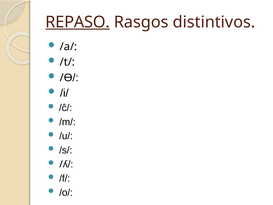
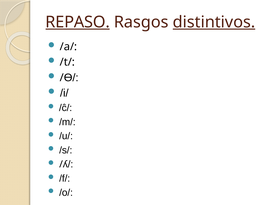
distintivos underline: none -> present
